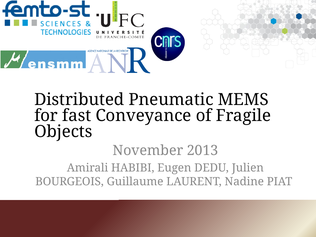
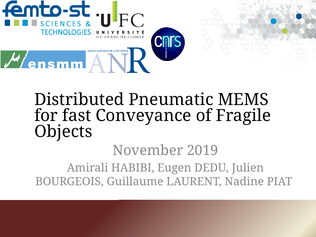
2013: 2013 -> 2019
